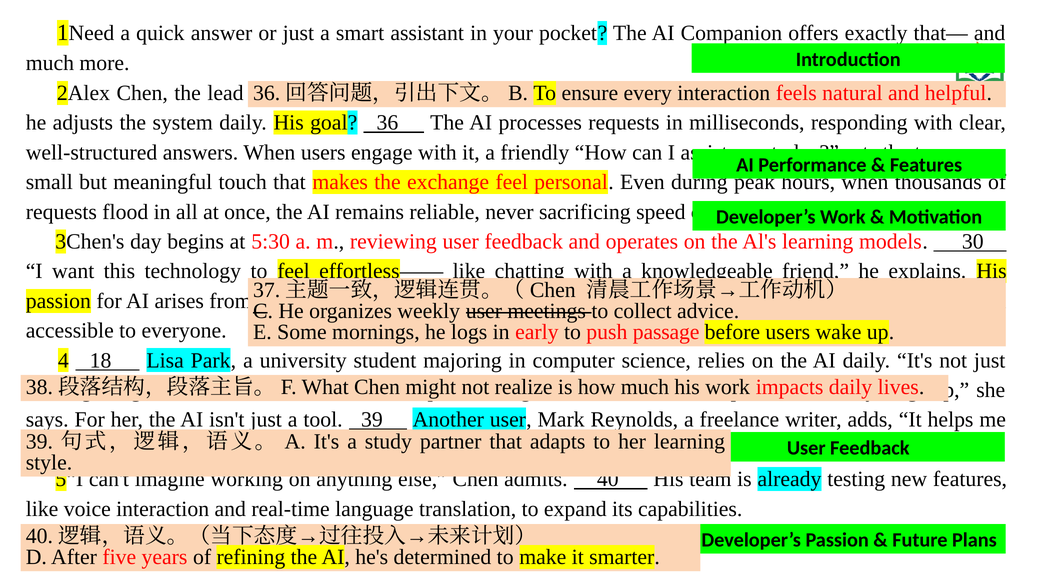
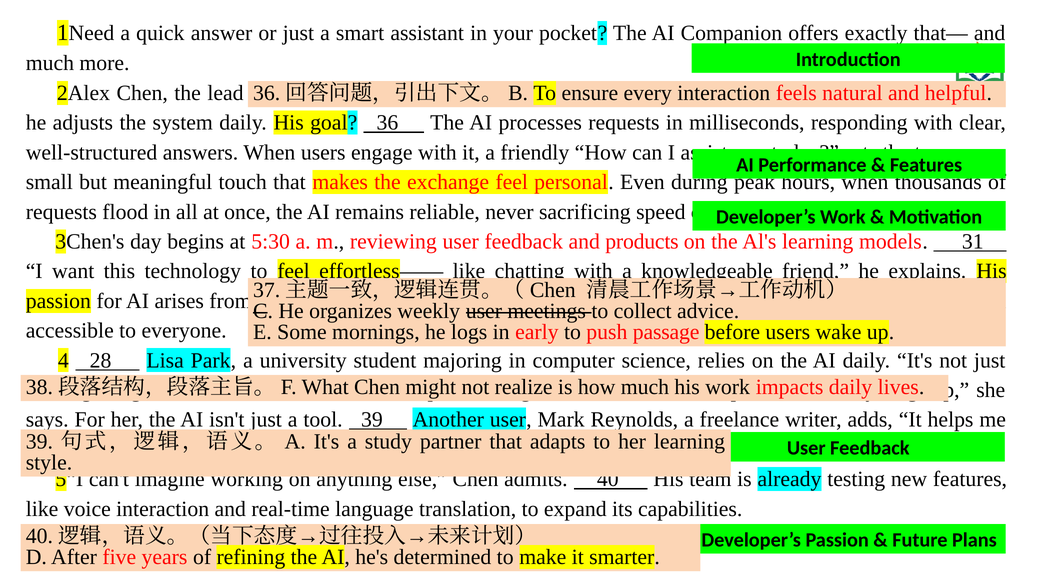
operates: operates -> products
30: 30 -> 31
18: 18 -> 28
